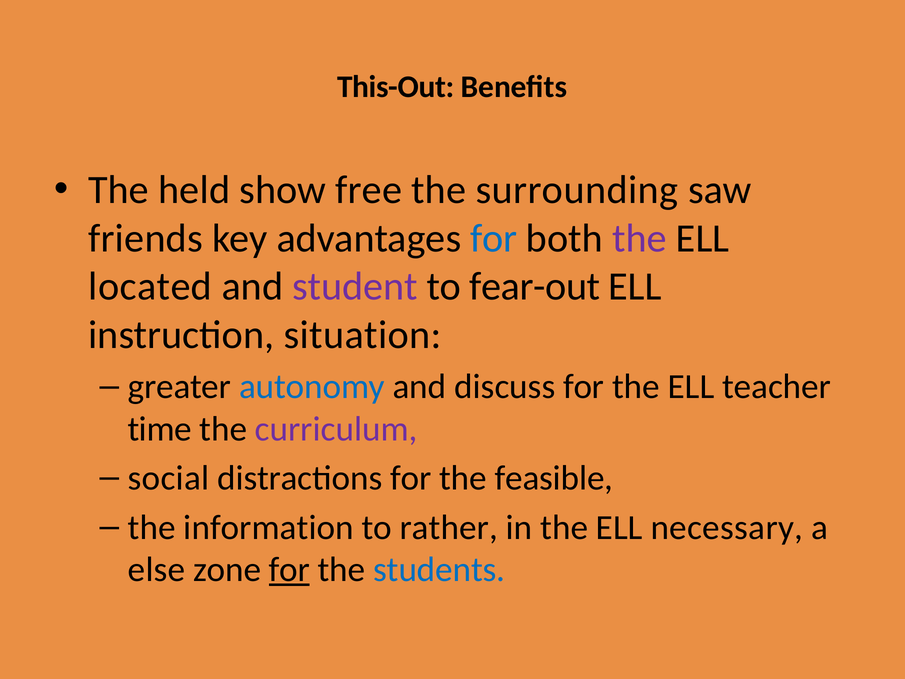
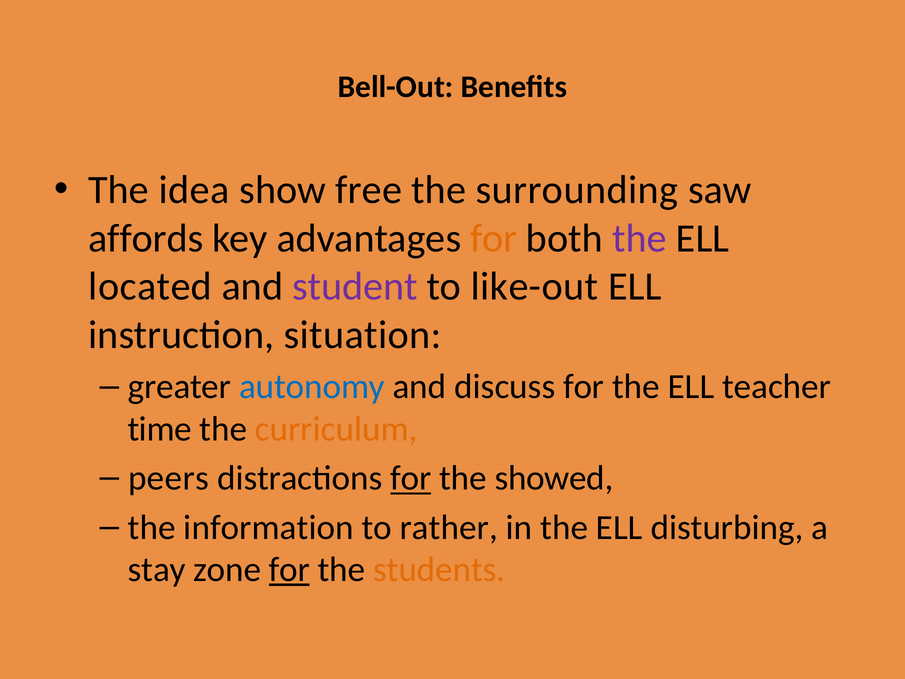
This-Out: This-Out -> Bell-Out
held: held -> idea
friends: friends -> affords
for at (494, 238) colour: blue -> orange
fear-out: fear-out -> like-out
curriculum colour: purple -> orange
social: social -> peers
for at (411, 478) underline: none -> present
feasible: feasible -> showed
necessary: necessary -> disturbing
else: else -> stay
students colour: blue -> orange
